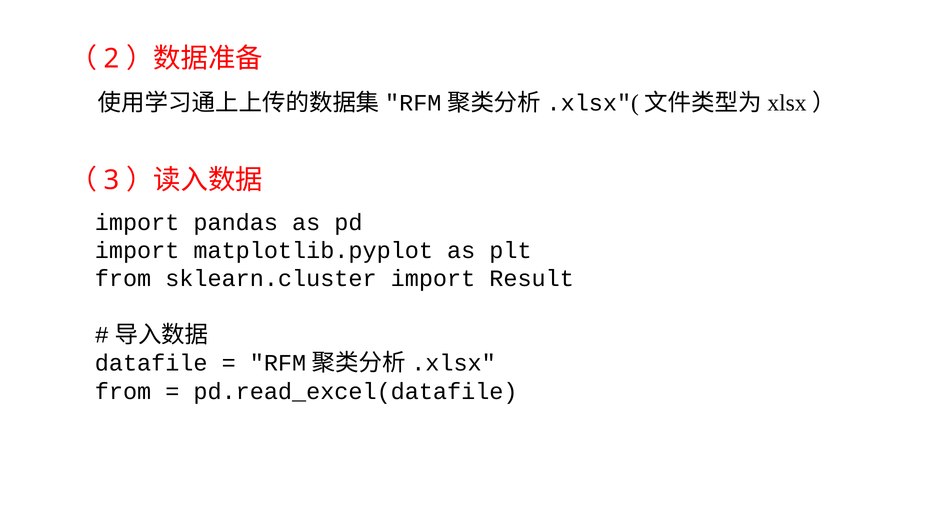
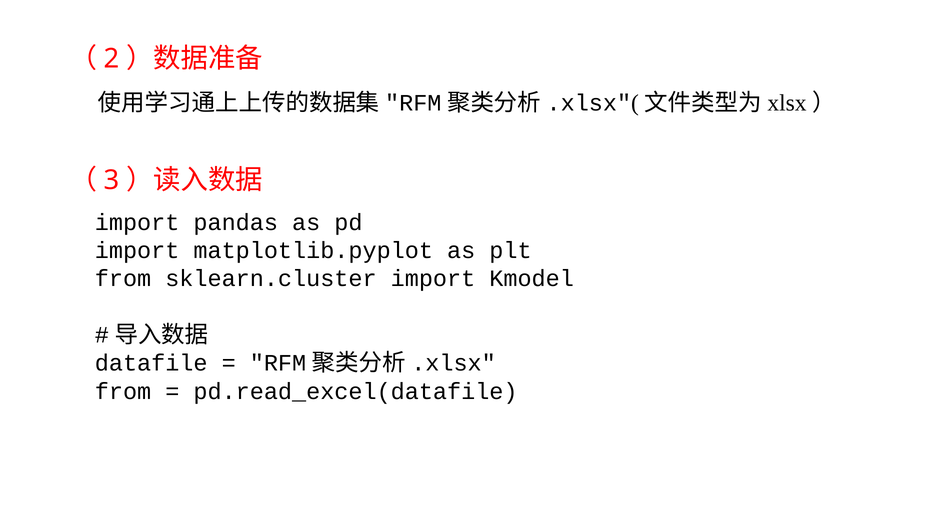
Result: Result -> Kmodel
